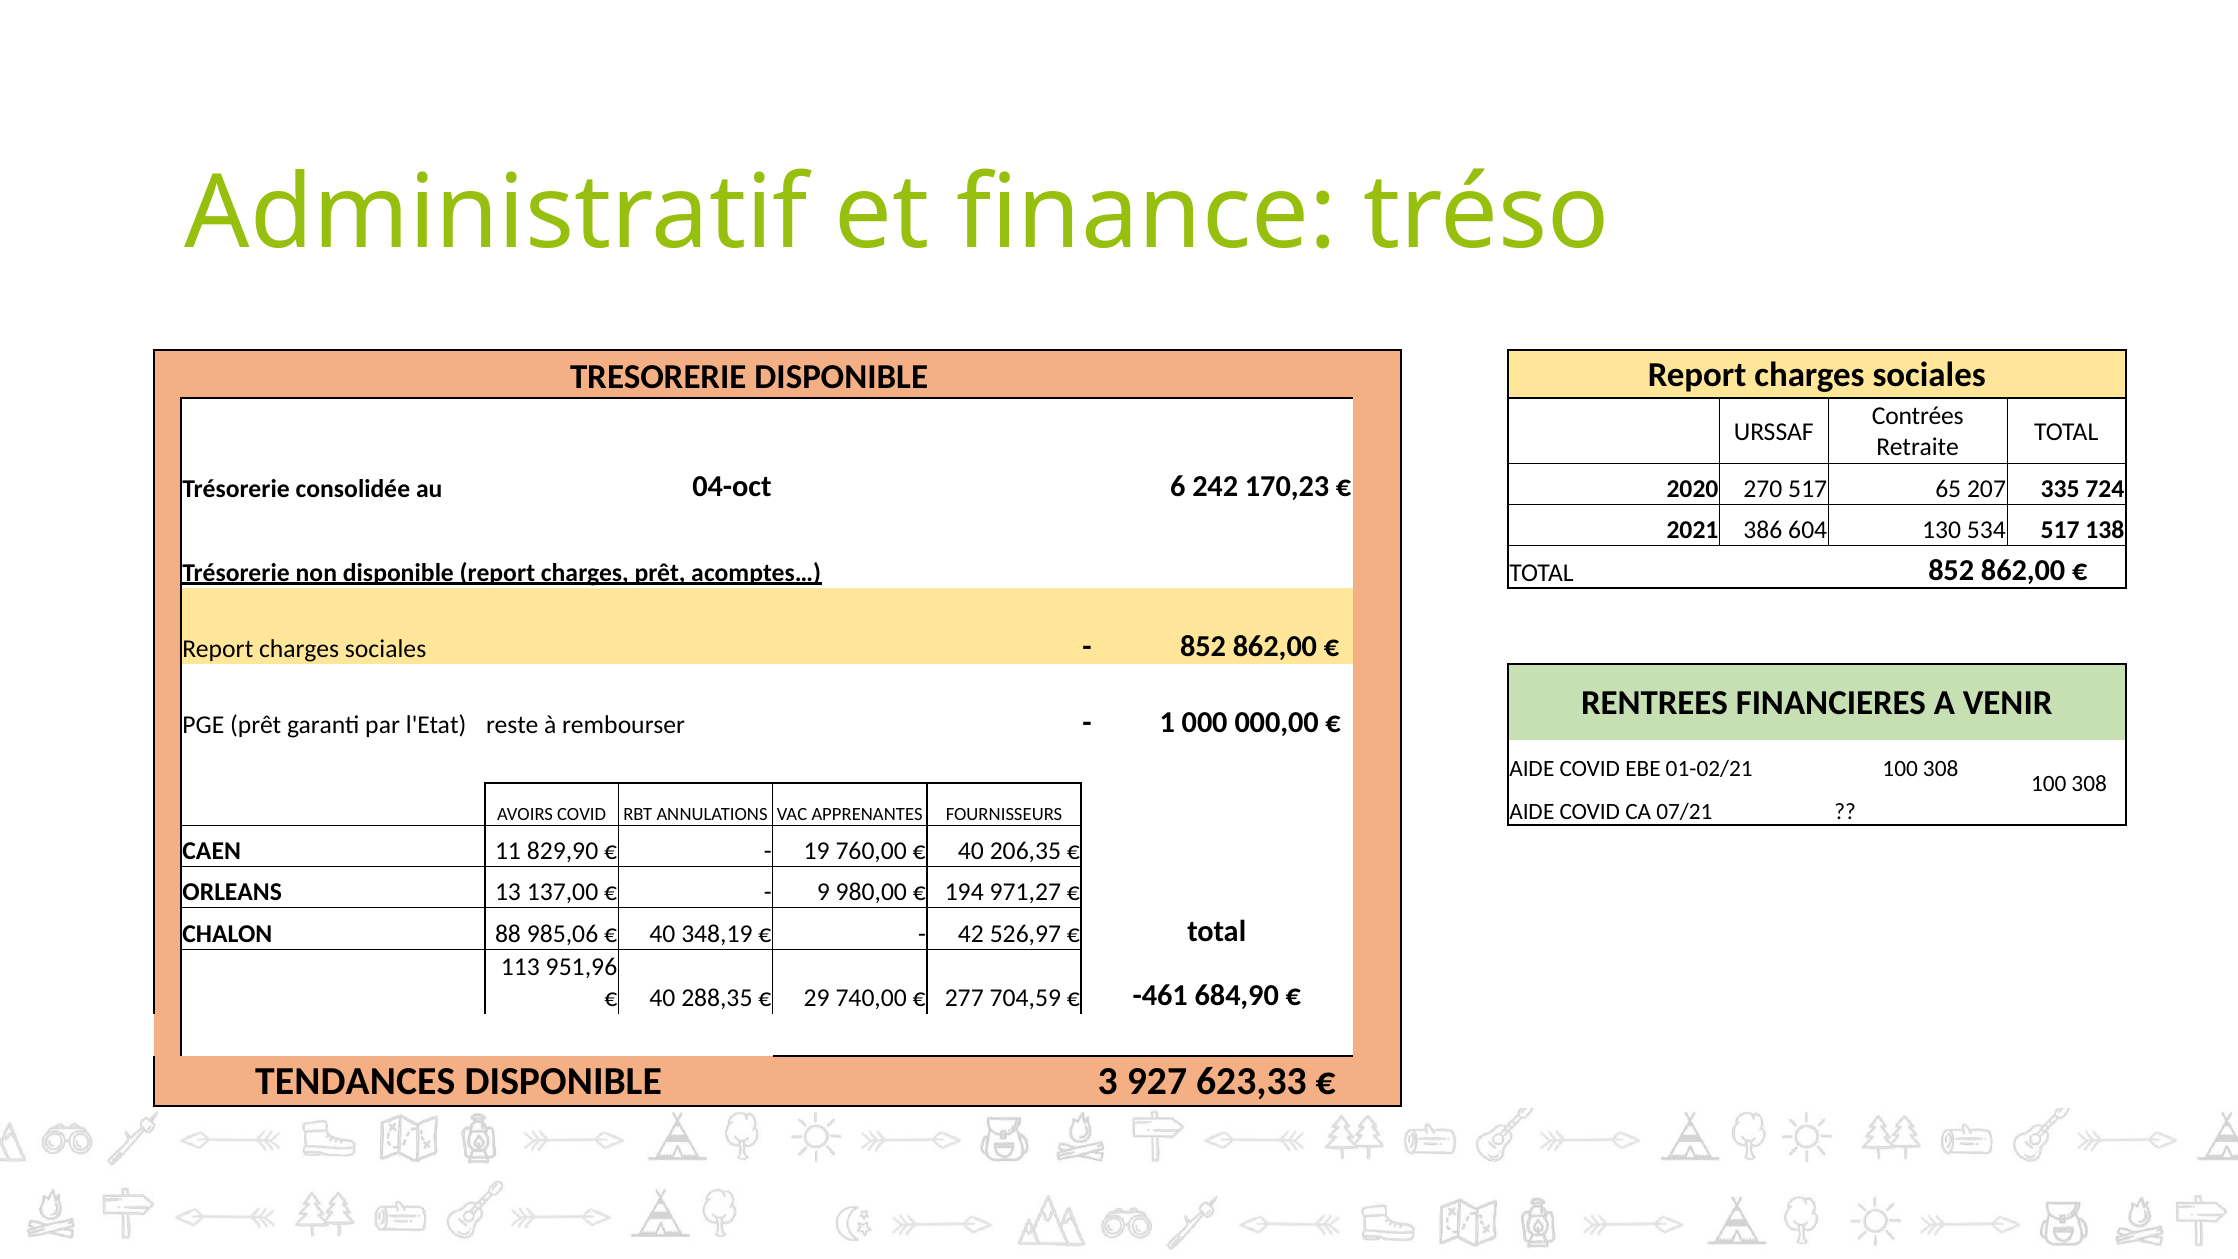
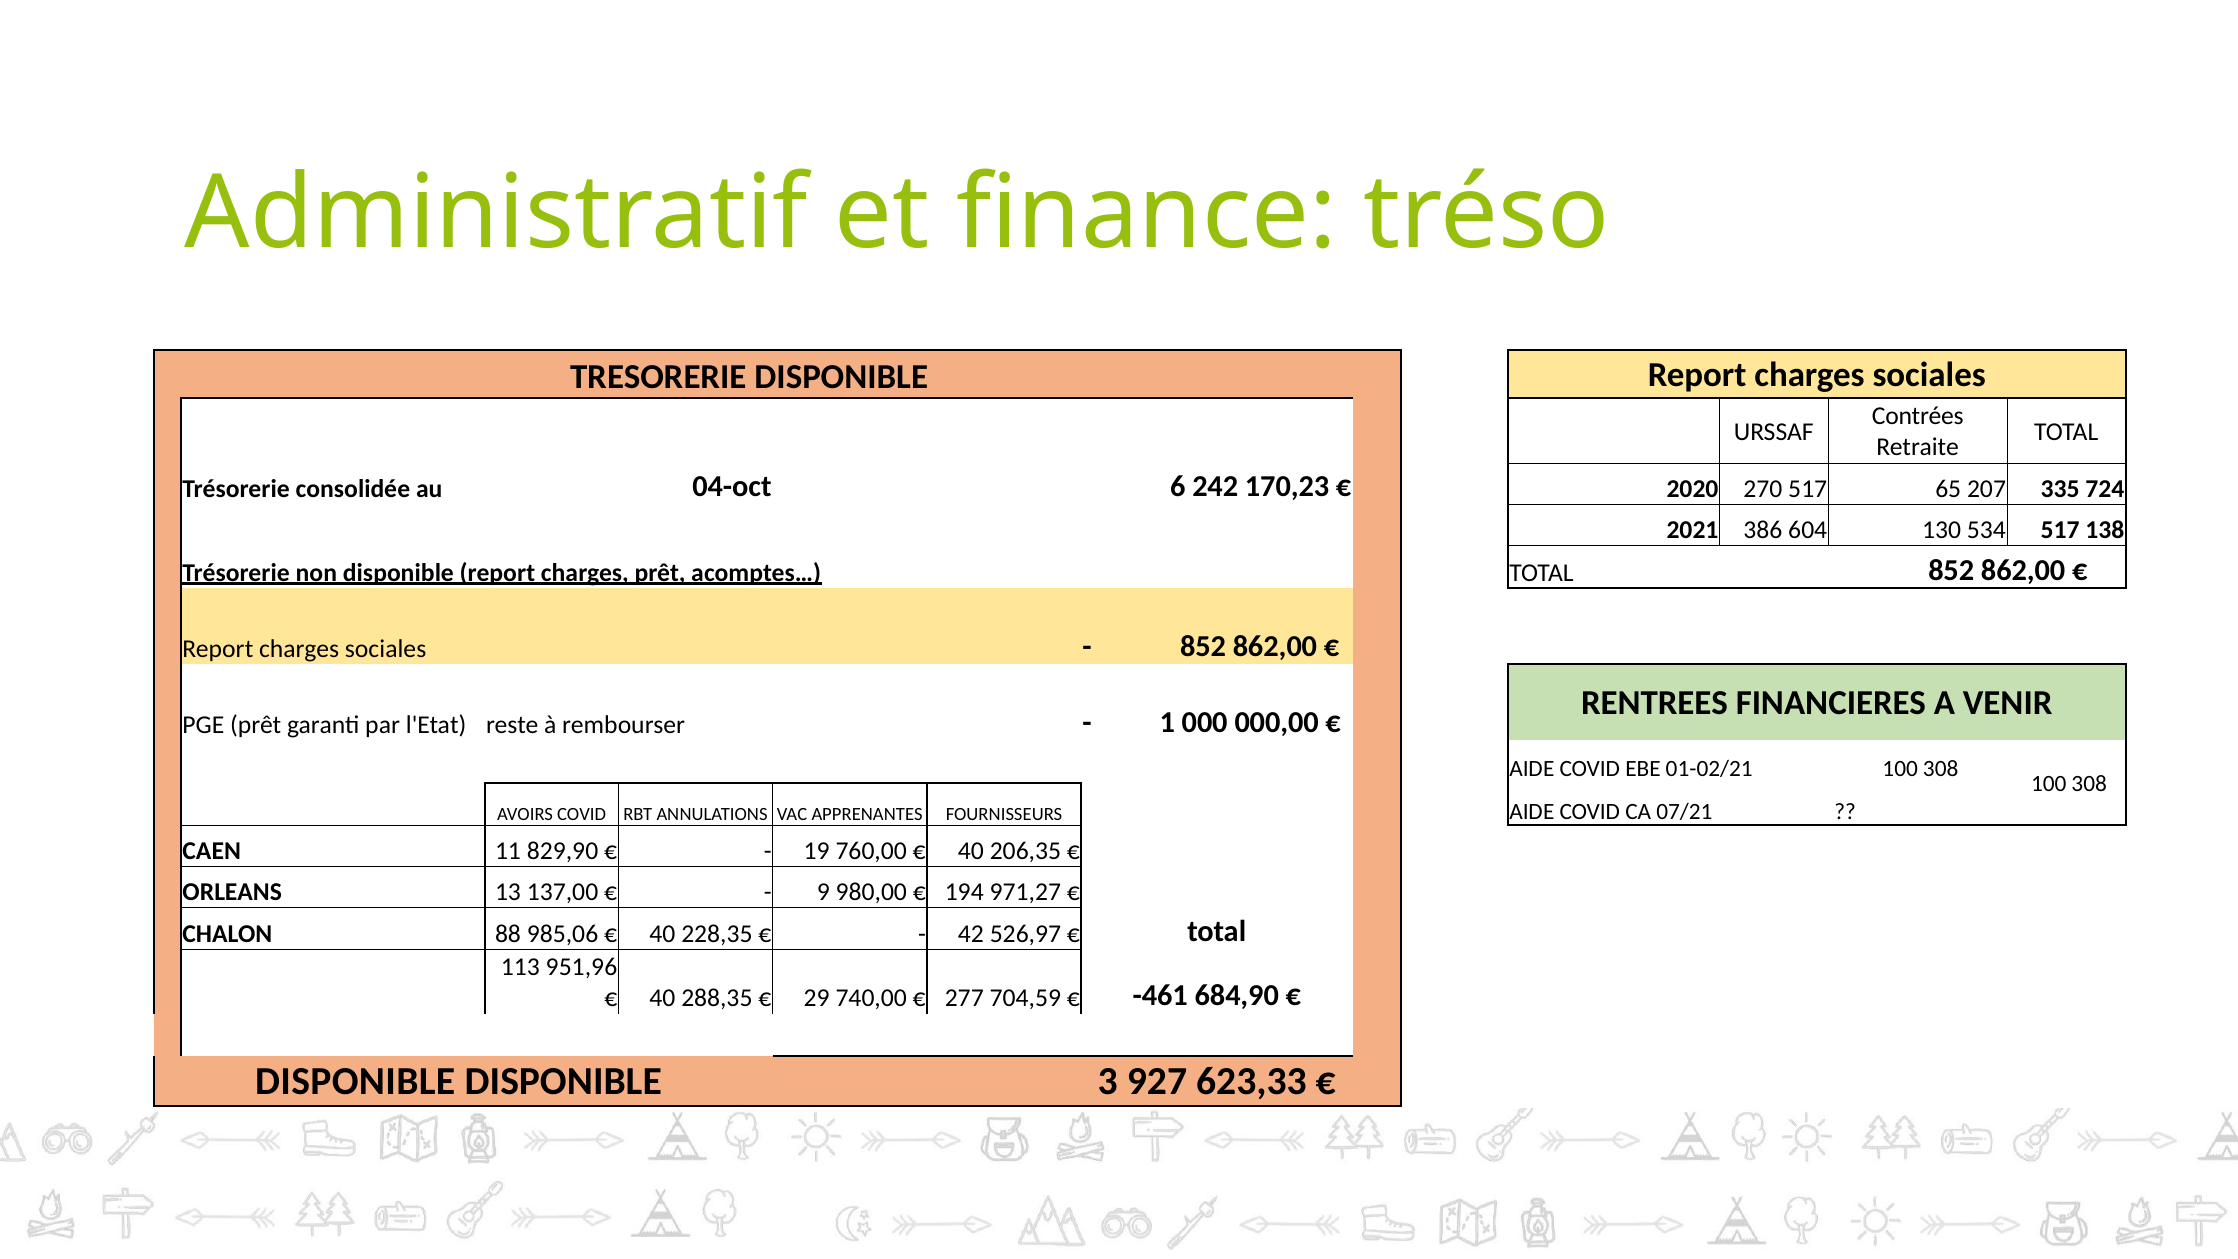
348,19: 348,19 -> 228,35
TENDANCES at (355, 1082): TENDANCES -> DISPONIBLE
